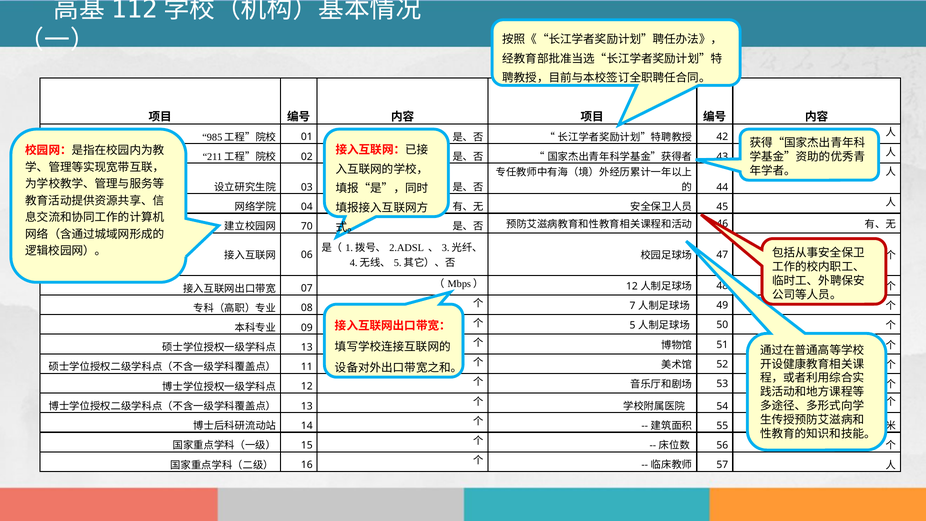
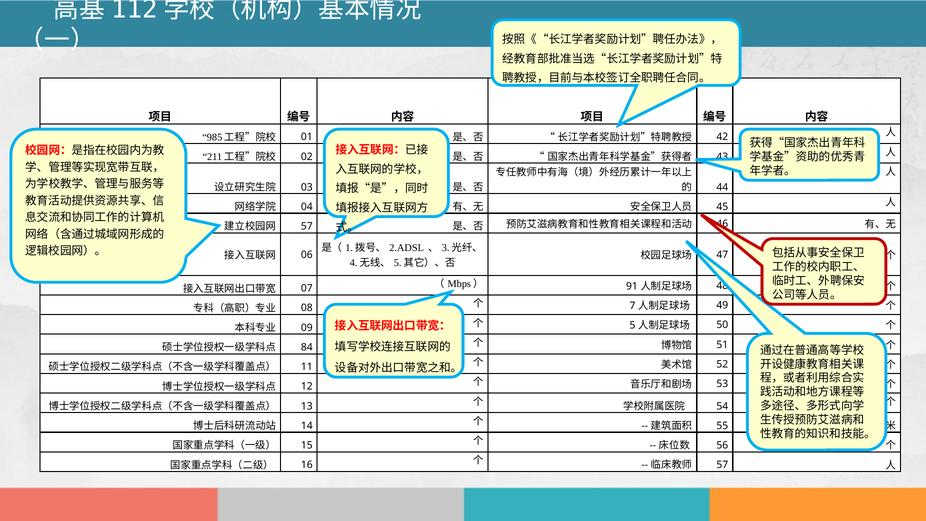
70 at (307, 226): 70 -> 57
12 at (632, 286): 12 -> 91
13 at (307, 347): 13 -> 84
